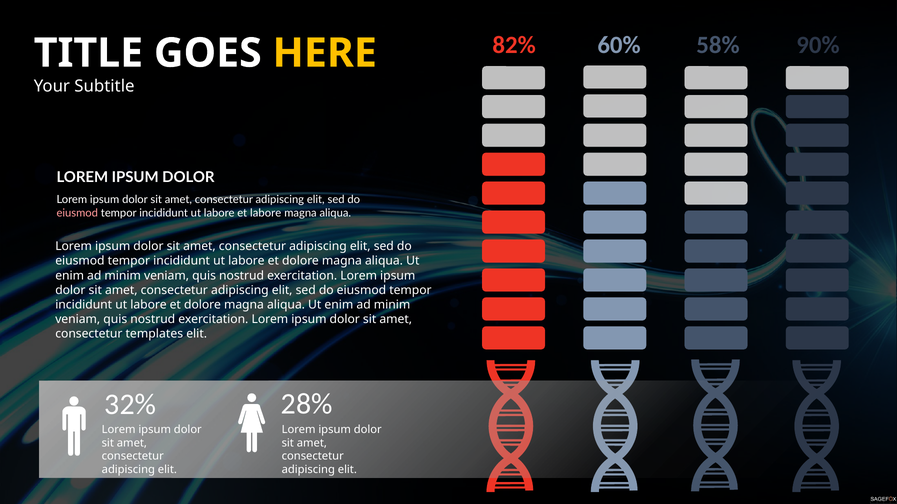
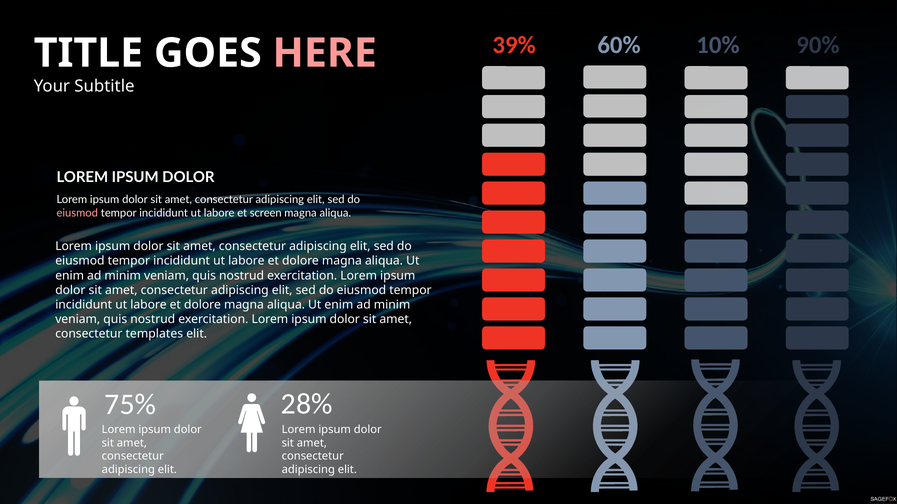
82%: 82% -> 39%
58%: 58% -> 10%
HERE colour: yellow -> pink
et labore: labore -> screen
32%: 32% -> 75%
